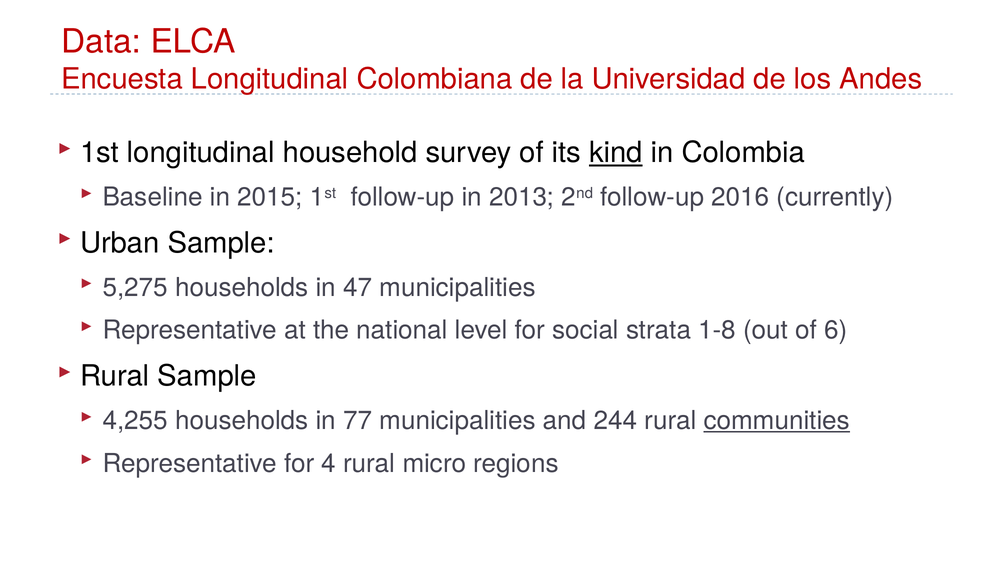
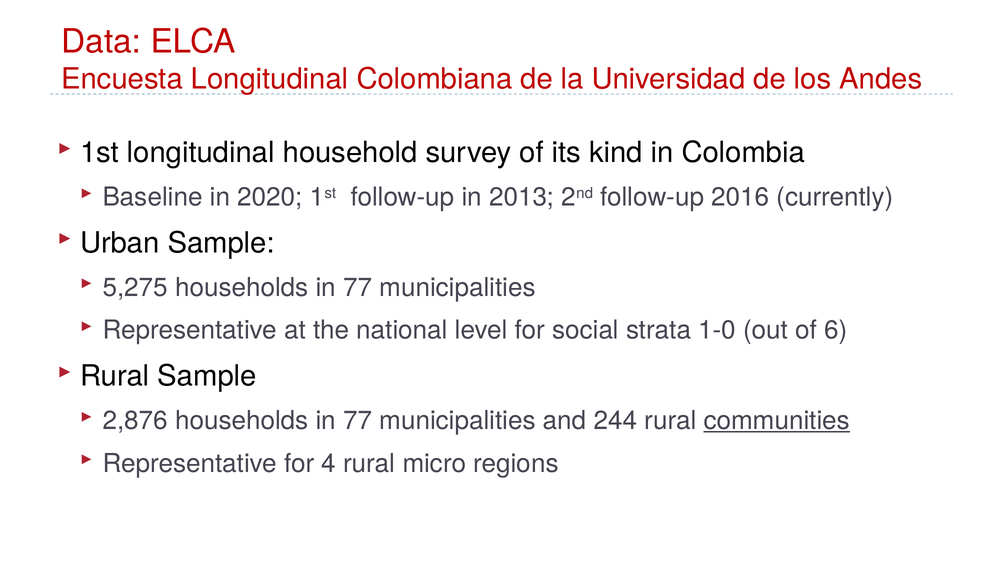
kind underline: present -> none
2015: 2015 -> 2020
5,275 households in 47: 47 -> 77
1-8: 1-8 -> 1-0
4,255: 4,255 -> 2,876
